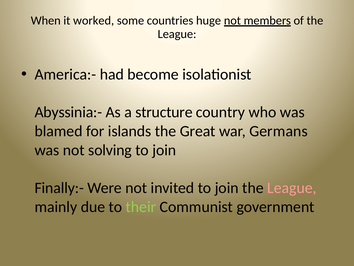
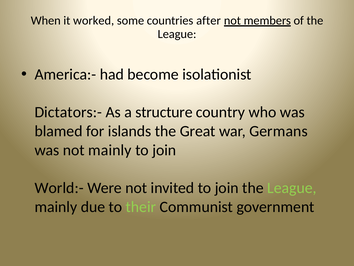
huge: huge -> after
Abyssinia:-: Abyssinia:- -> Dictators:-
not solving: solving -> mainly
Finally:-: Finally:- -> World:-
League at (292, 188) colour: pink -> light green
